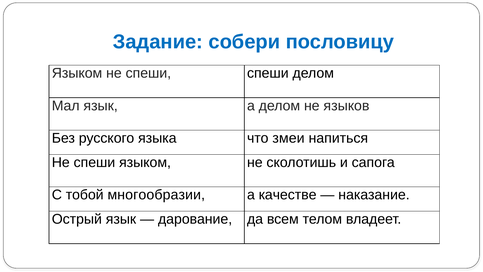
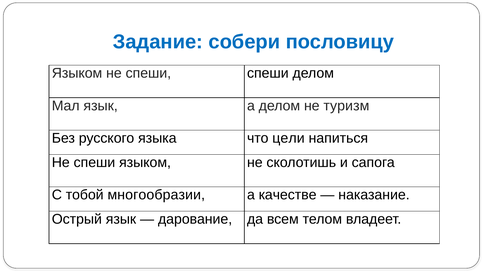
языков: языков -> туризм
змеи: змеи -> цели
